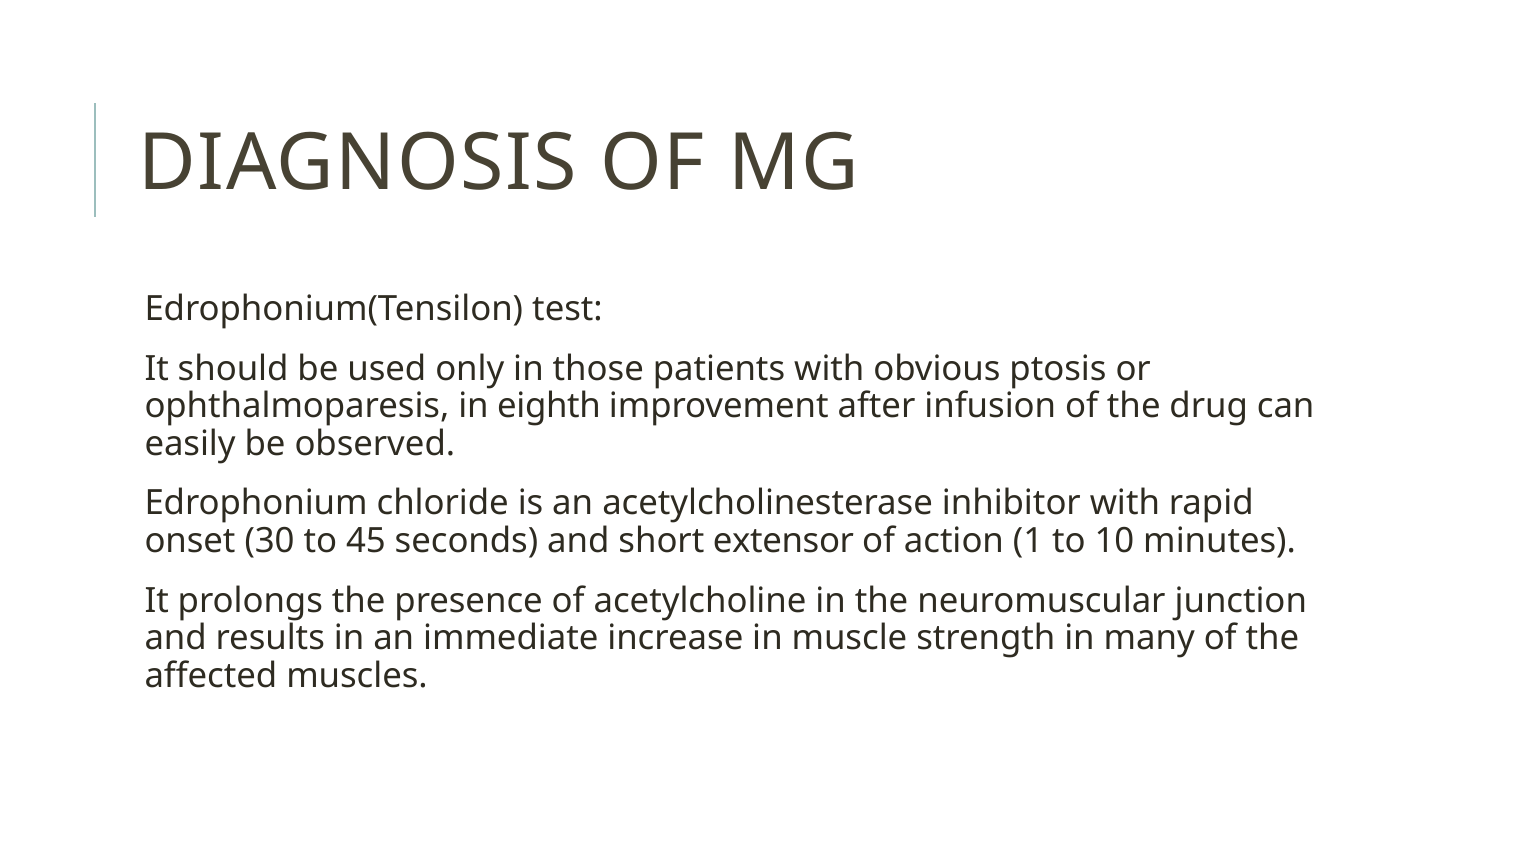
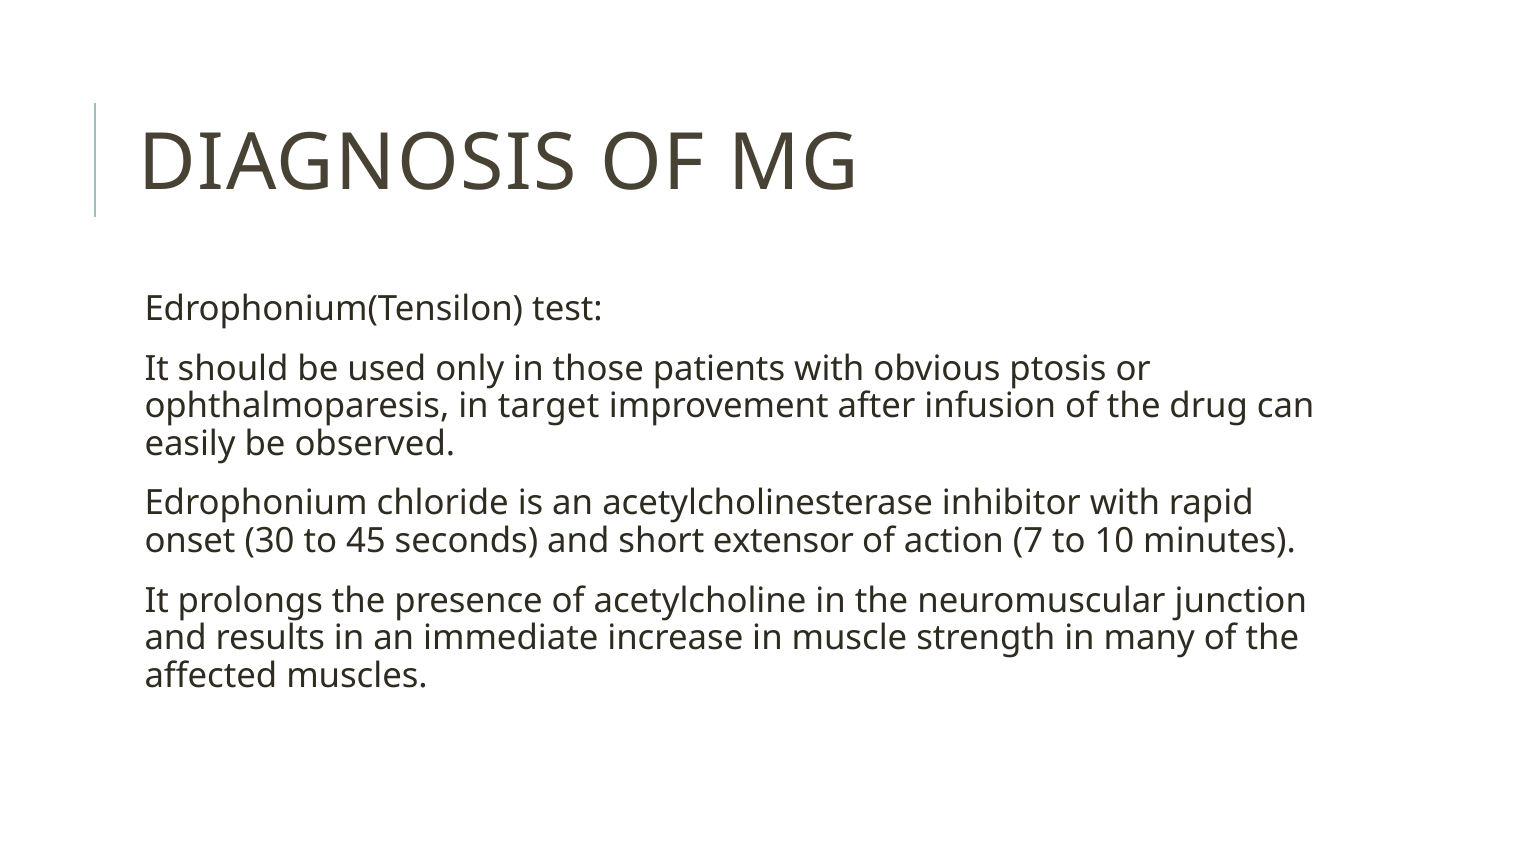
eighth: eighth -> target
1: 1 -> 7
